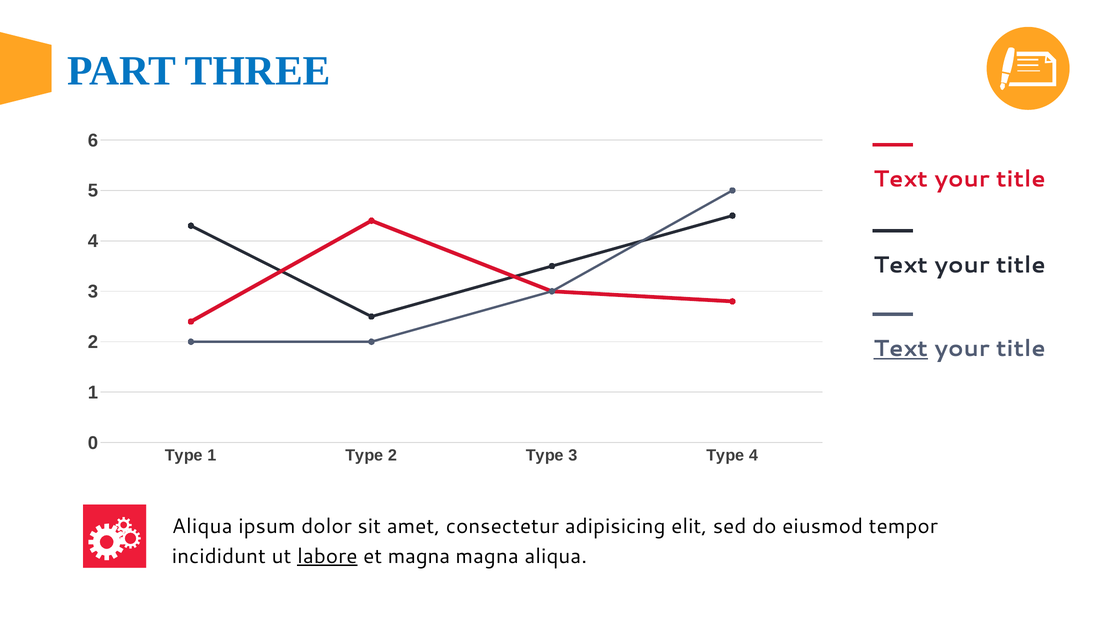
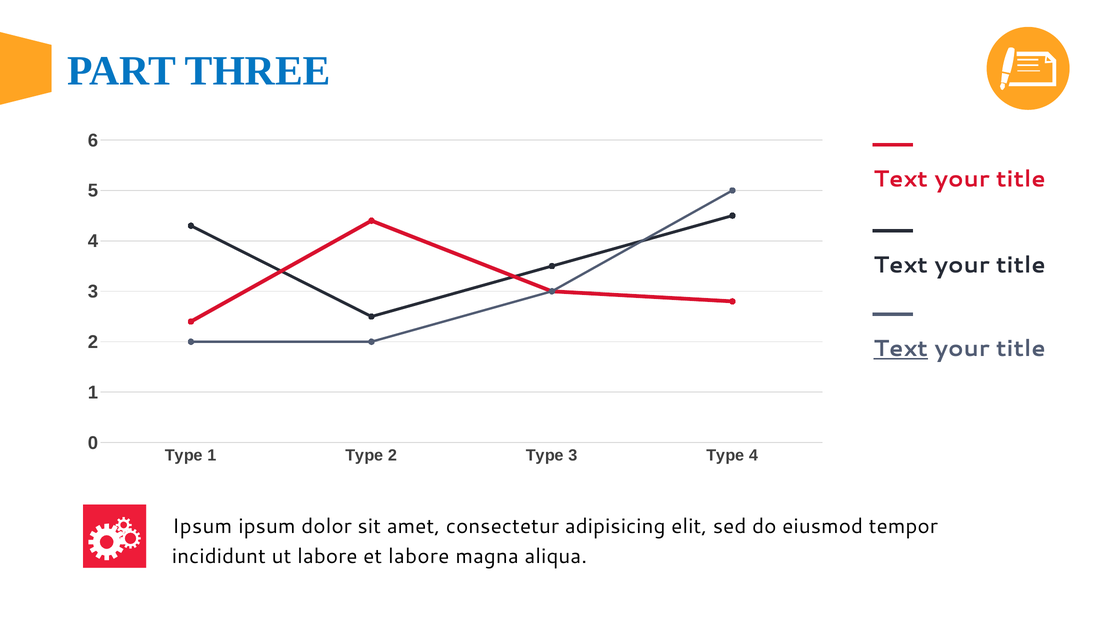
Aliqua at (202, 526): Aliqua -> Ipsum
labore at (327, 556) underline: present -> none
et magna: magna -> labore
